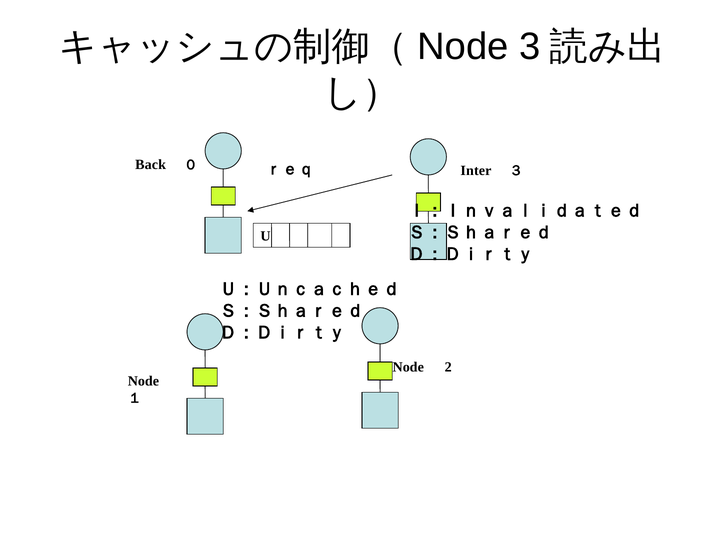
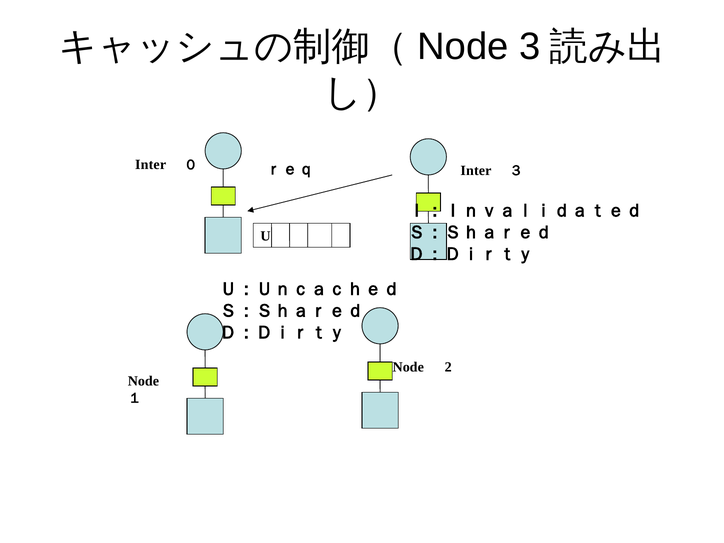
Back at (151, 165): Back -> Inter
